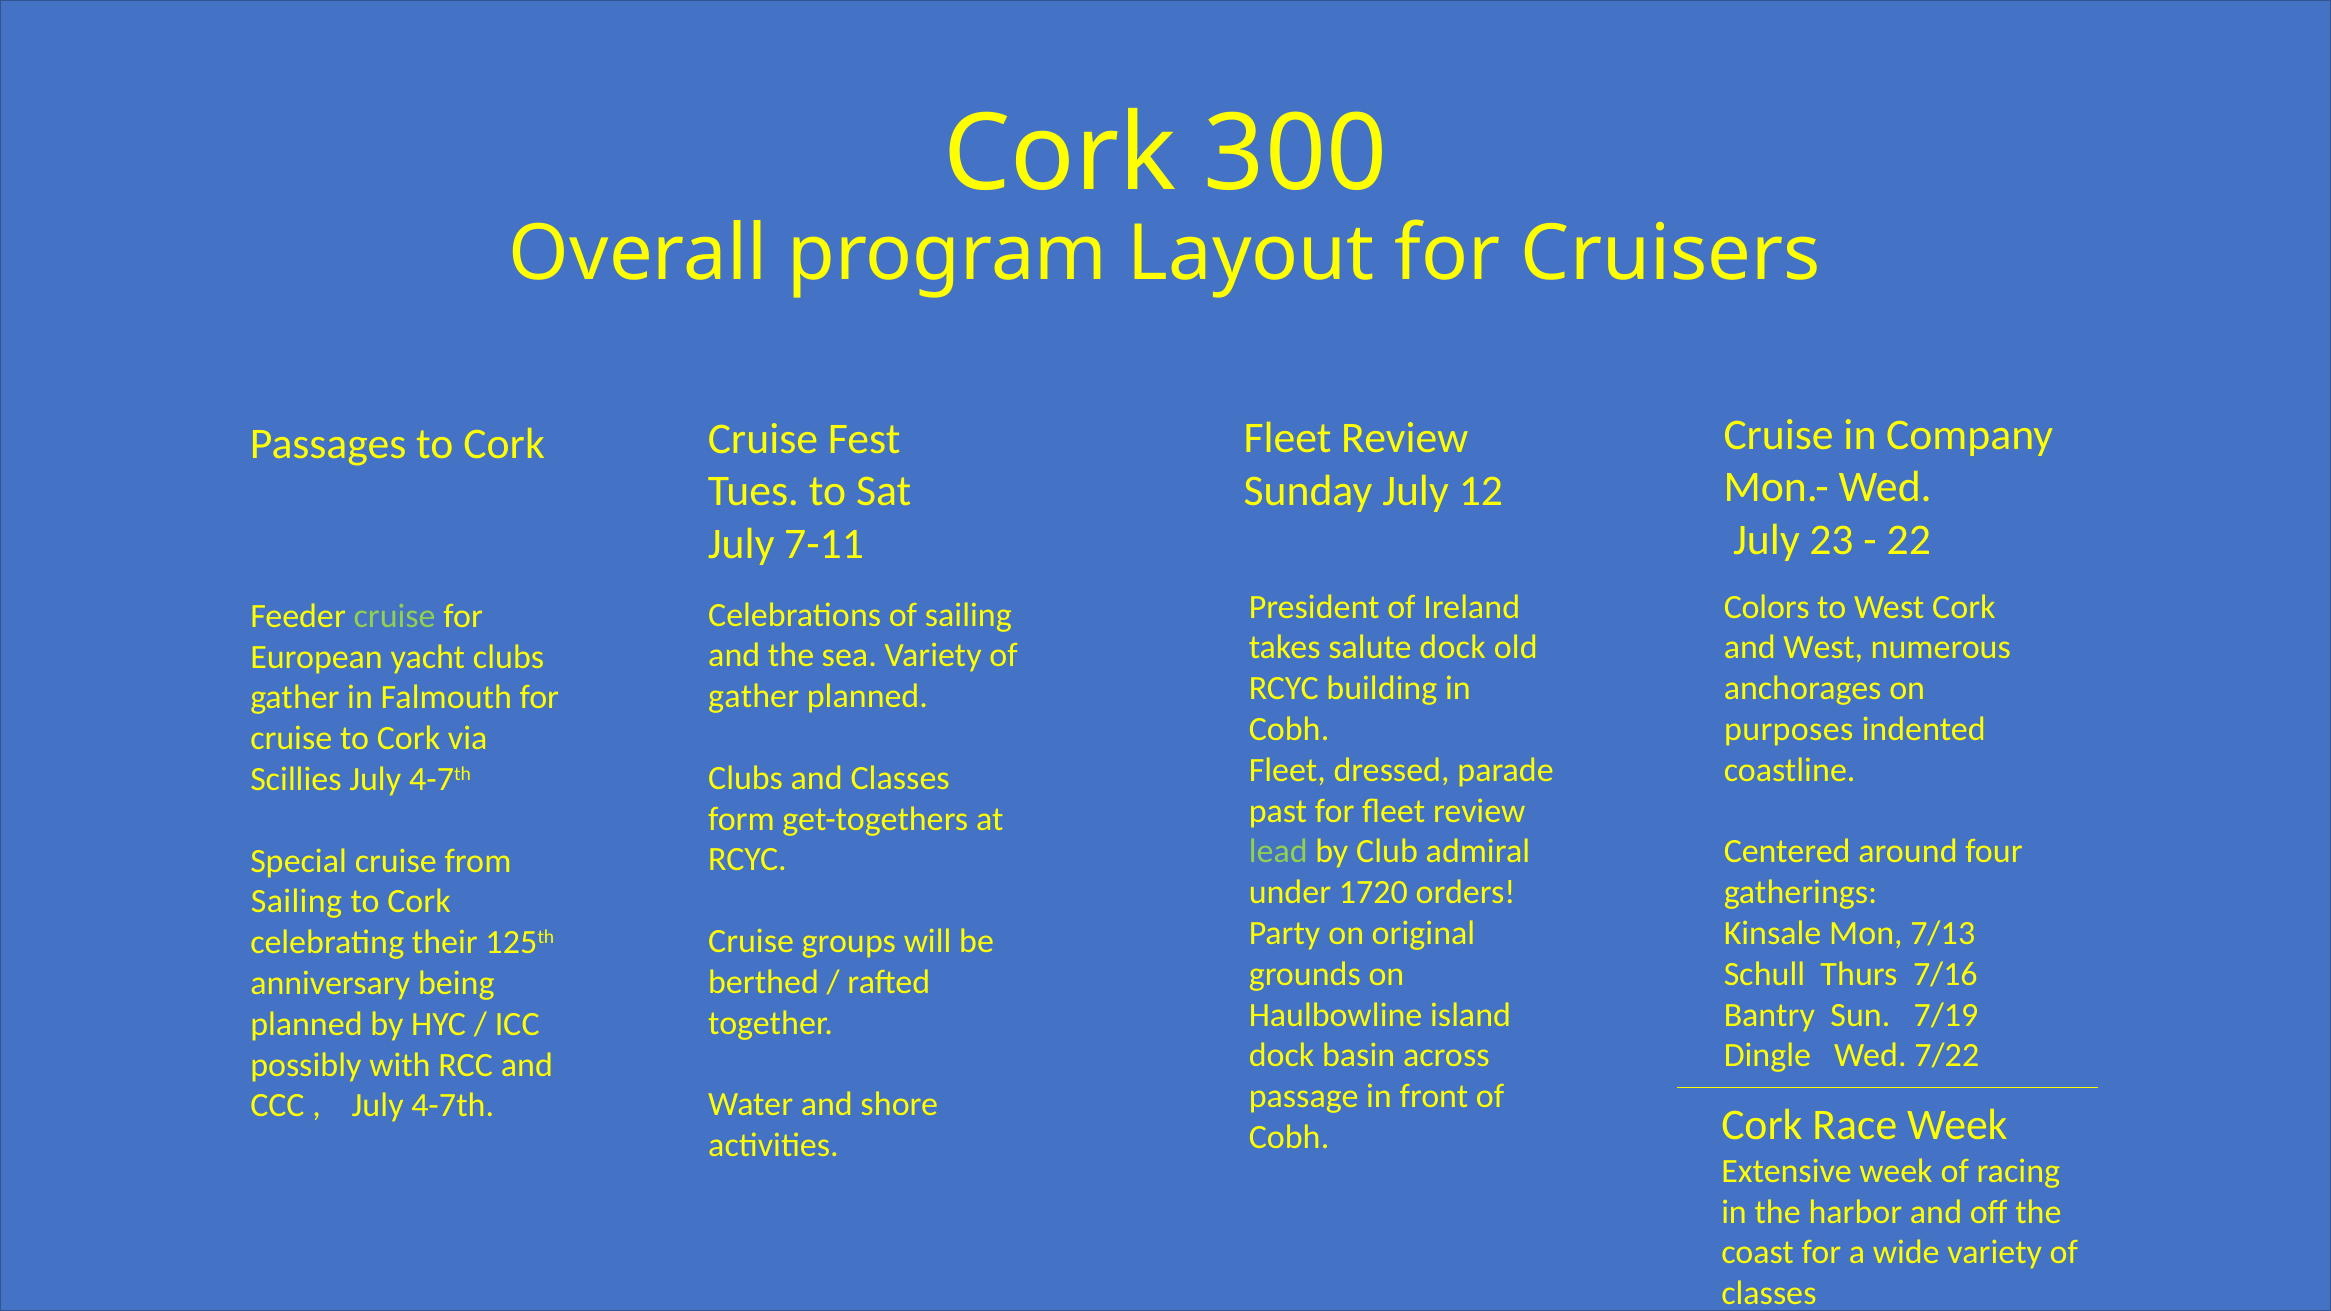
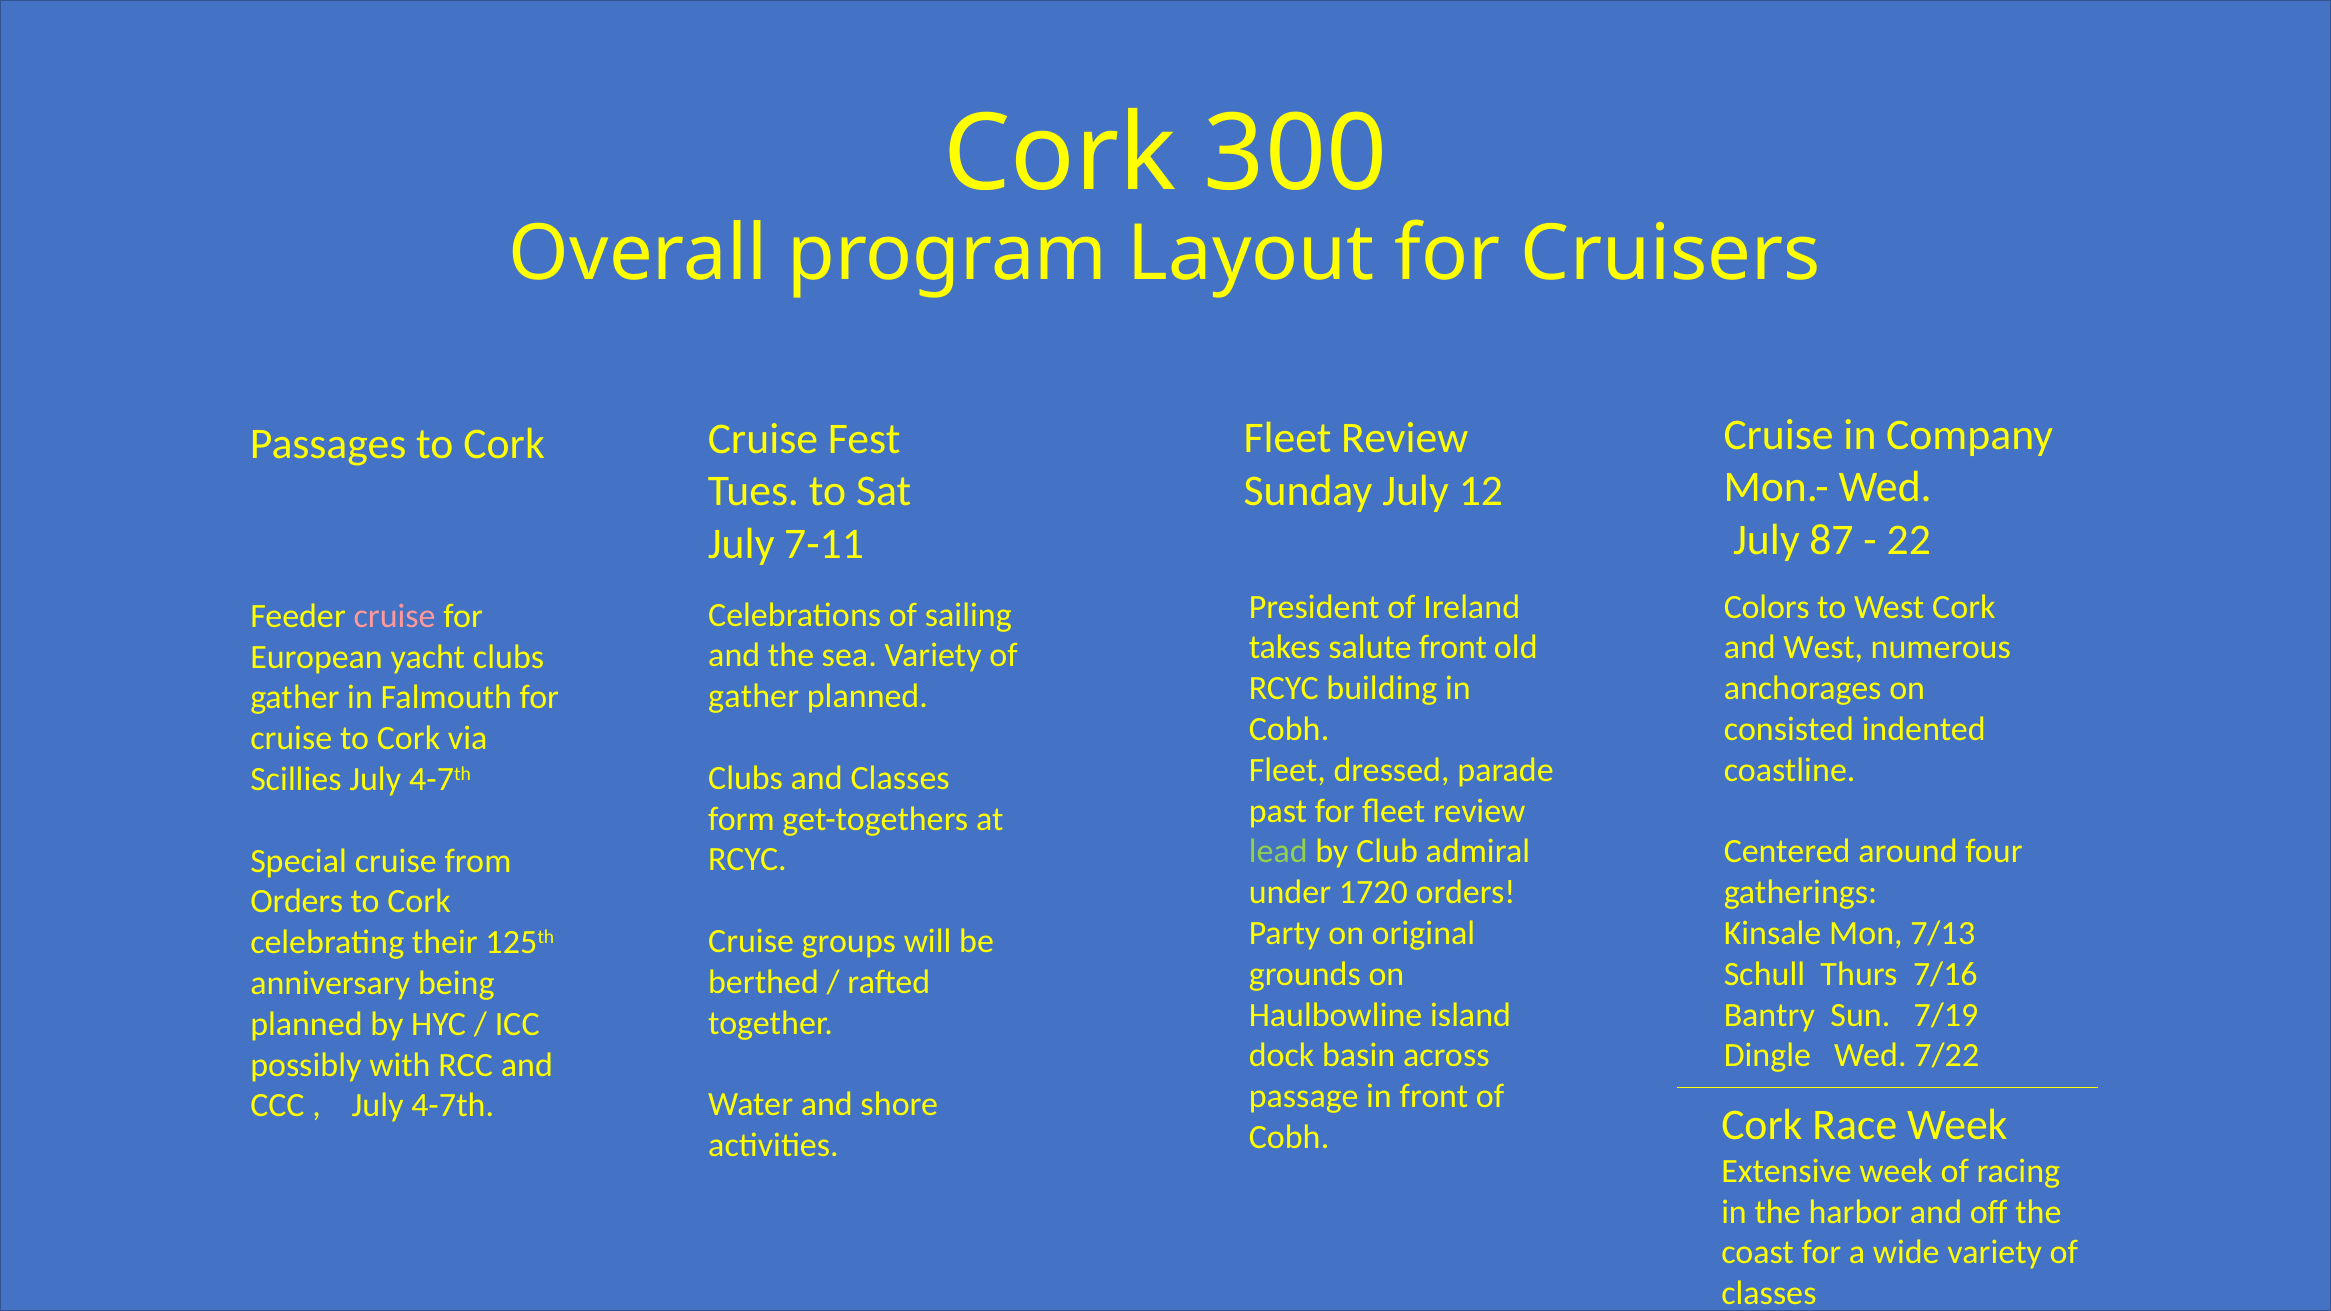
23: 23 -> 87
cruise at (395, 616) colour: light green -> pink
salute dock: dock -> front
purposes: purposes -> consisted
Sailing at (296, 902): Sailing -> Orders
